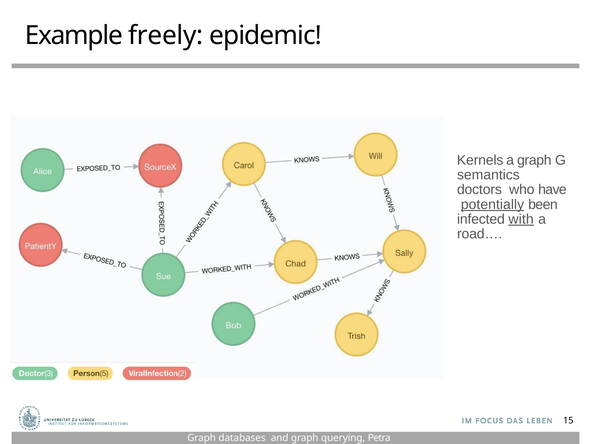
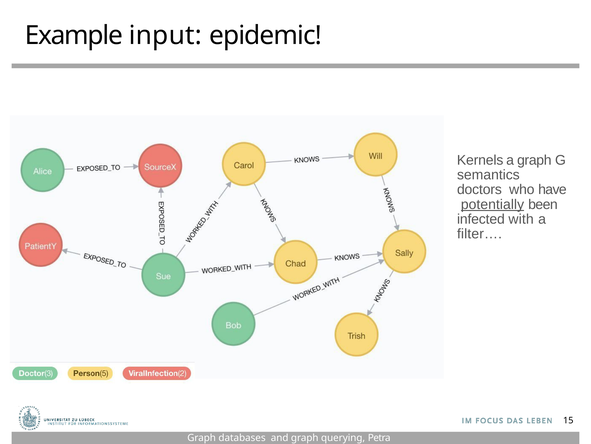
freely: freely -> input
with underline: present -> none
road…: road… -> filter…
